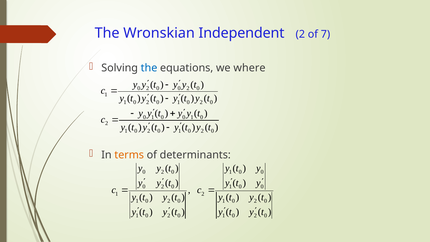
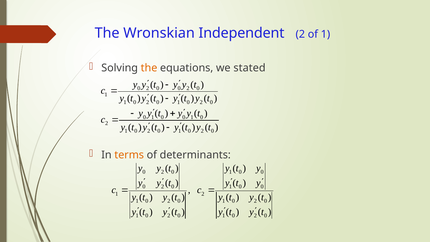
of 7: 7 -> 1
the at (149, 68) colour: blue -> orange
where: where -> stated
